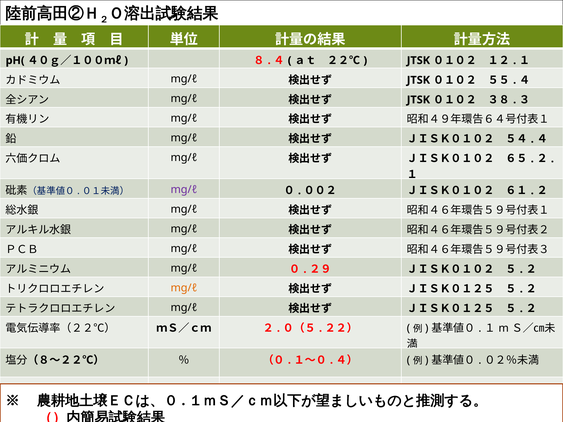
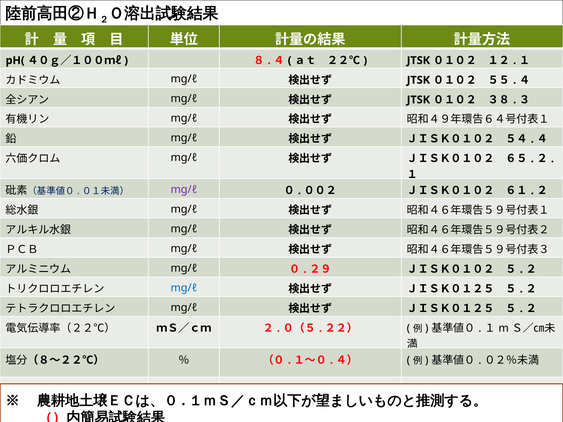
mg/ℓ at (184, 288) colour: orange -> blue
